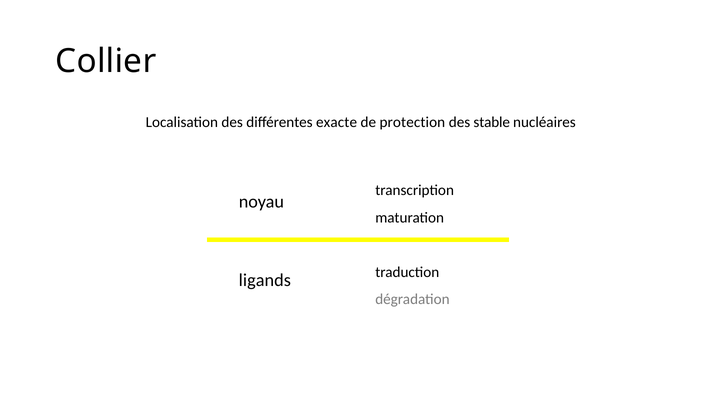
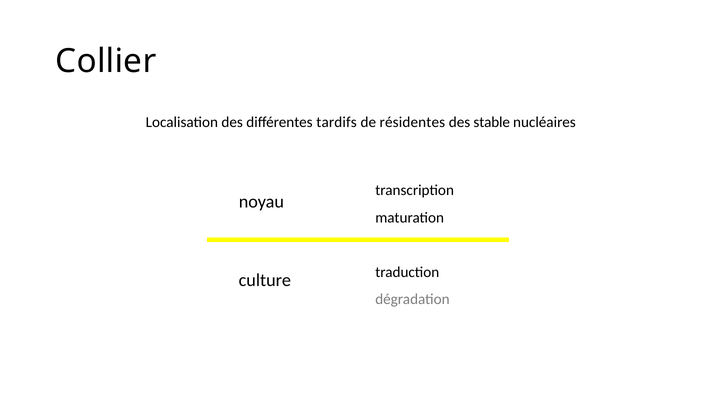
exacte: exacte -> tardifs
protection: protection -> résidentes
ligands: ligands -> culture
